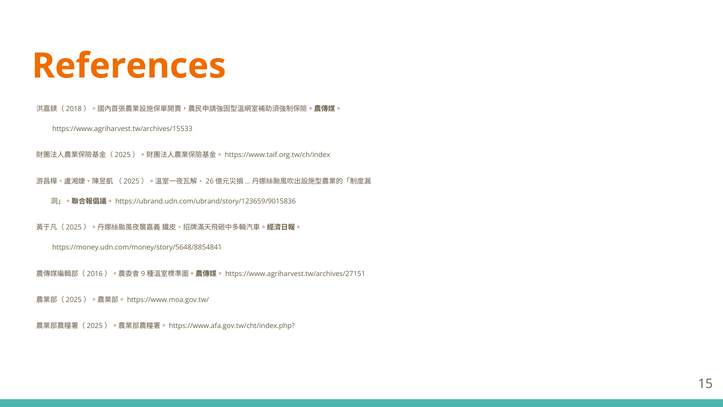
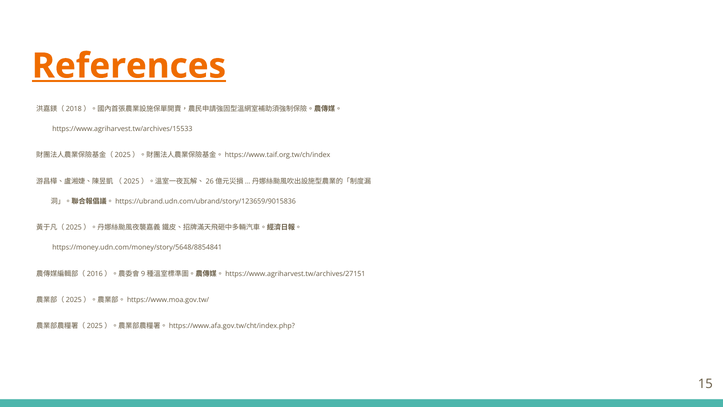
References underline: none -> present
